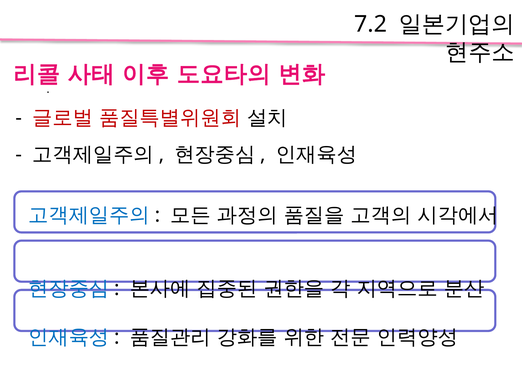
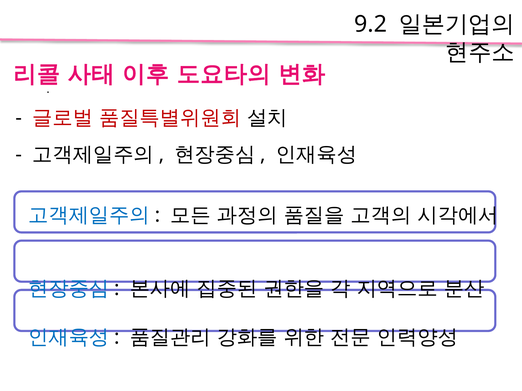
7.2: 7.2 -> 9.2
